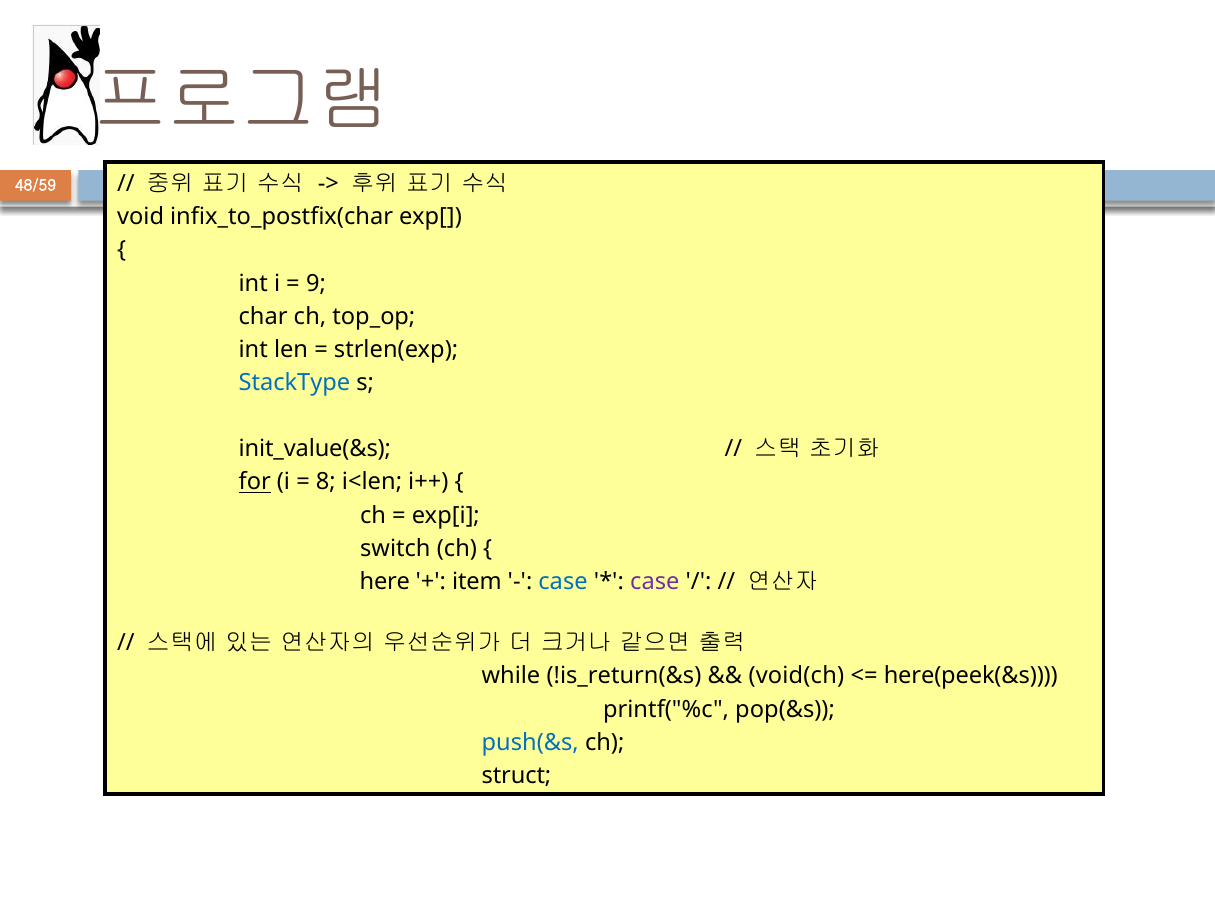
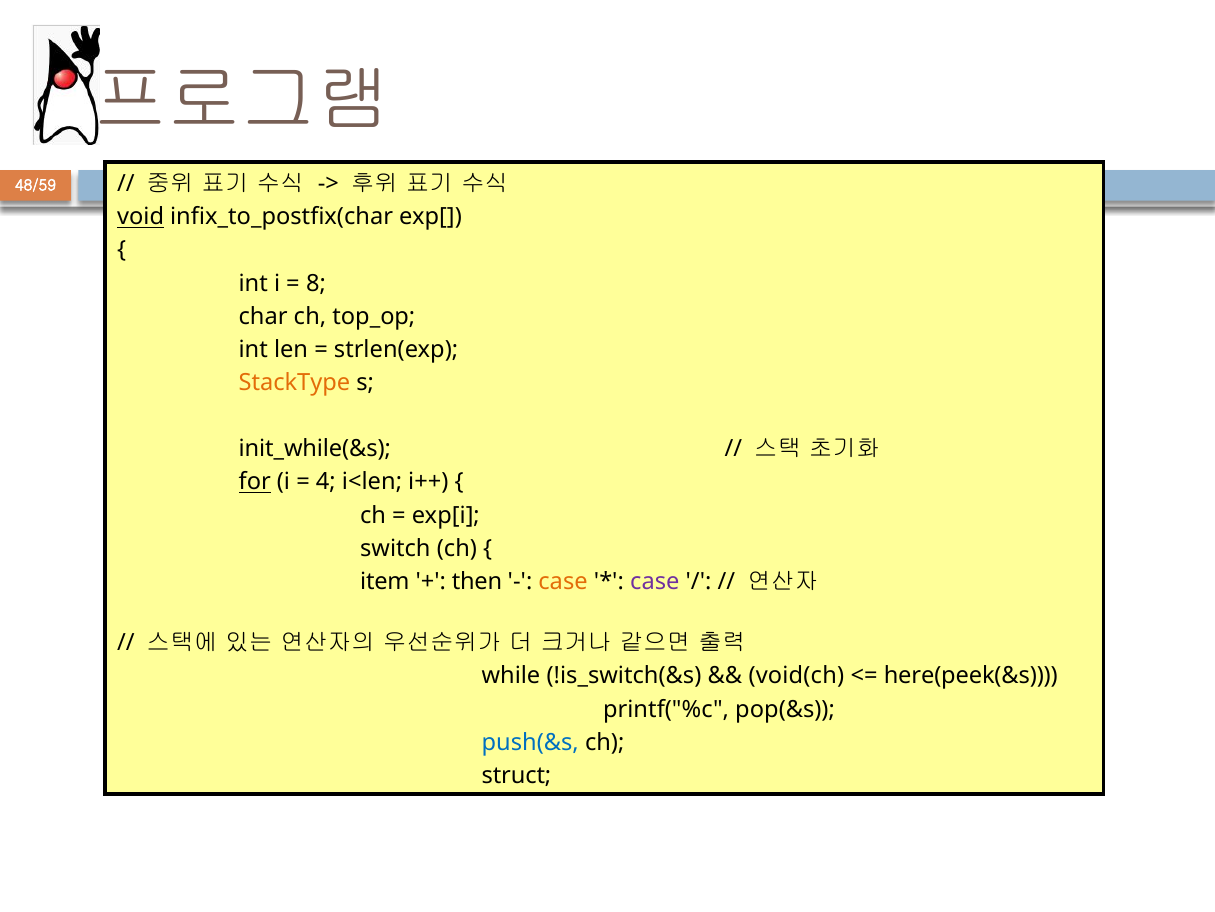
void underline: none -> present
9: 9 -> 8
StackType colour: blue -> orange
init_value(&s: init_value(&s -> init_while(&s
8: 8 -> 4
here: here -> item
item: item -> then
case at (563, 581) colour: blue -> orange
!is_return(&s: !is_return(&s -> !is_switch(&s
